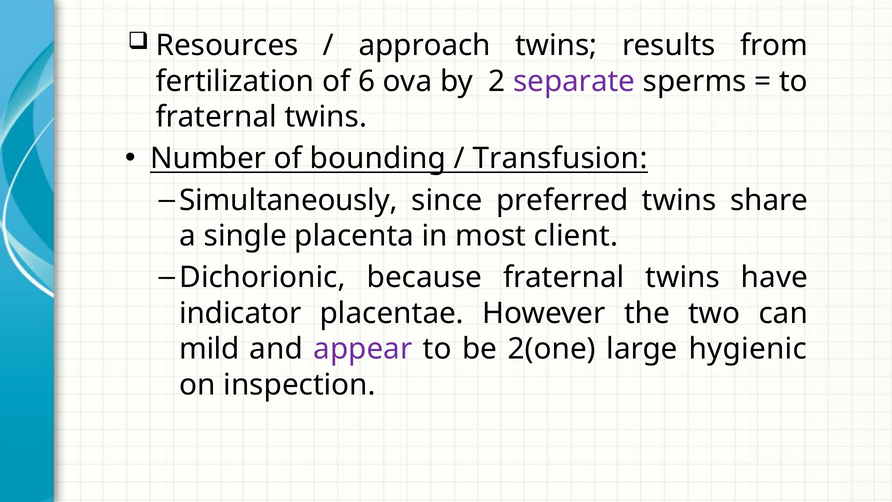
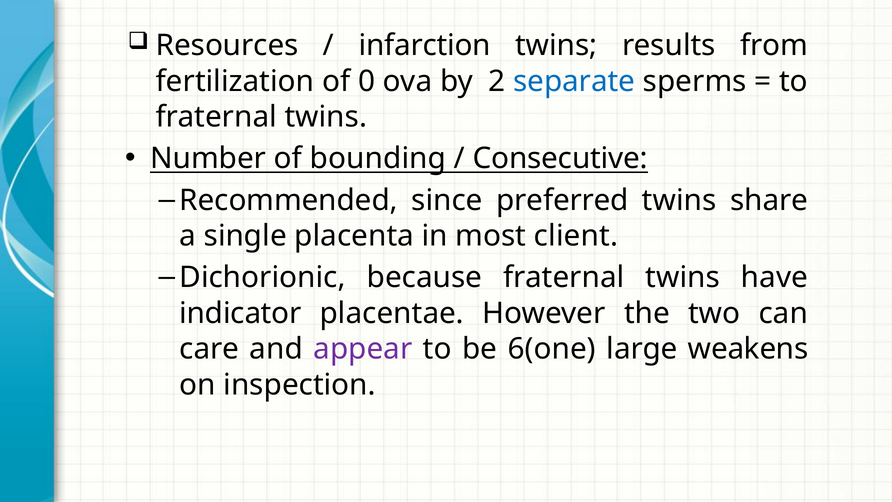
approach: approach -> infarction
6: 6 -> 0
separate colour: purple -> blue
Transfusion: Transfusion -> Consecutive
Simultaneously: Simultaneously -> Recommended
mild: mild -> care
2(one: 2(one -> 6(one
hygienic: hygienic -> weakens
